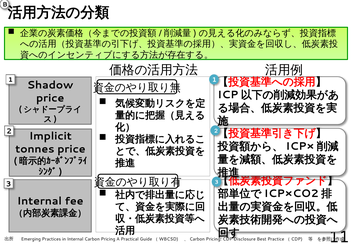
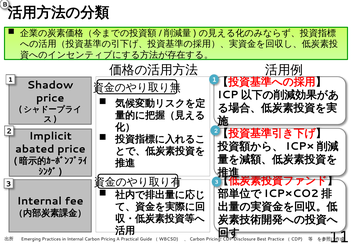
tonnes: tonnes -> abated
